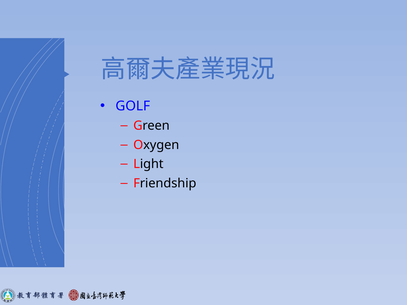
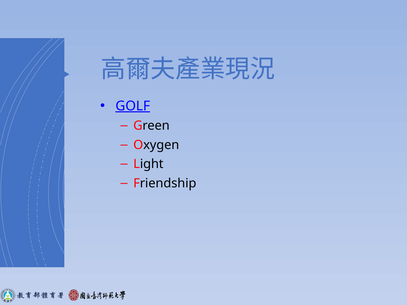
GOLF underline: none -> present
